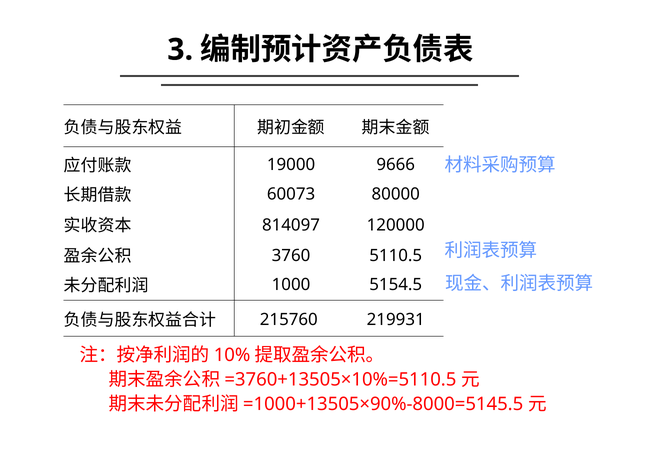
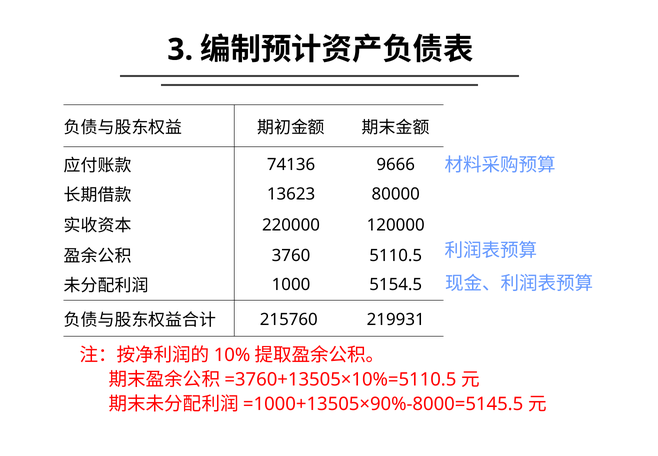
19000: 19000 -> 74136
60073: 60073 -> 13623
814097: 814097 -> 220000
